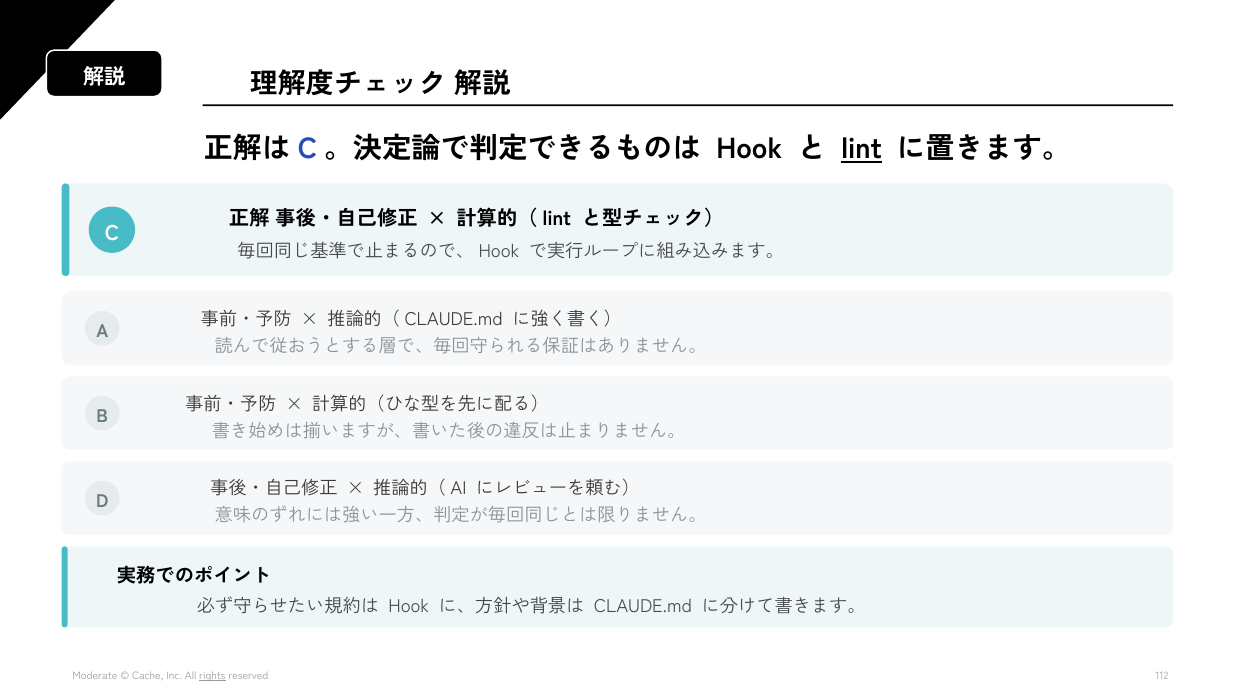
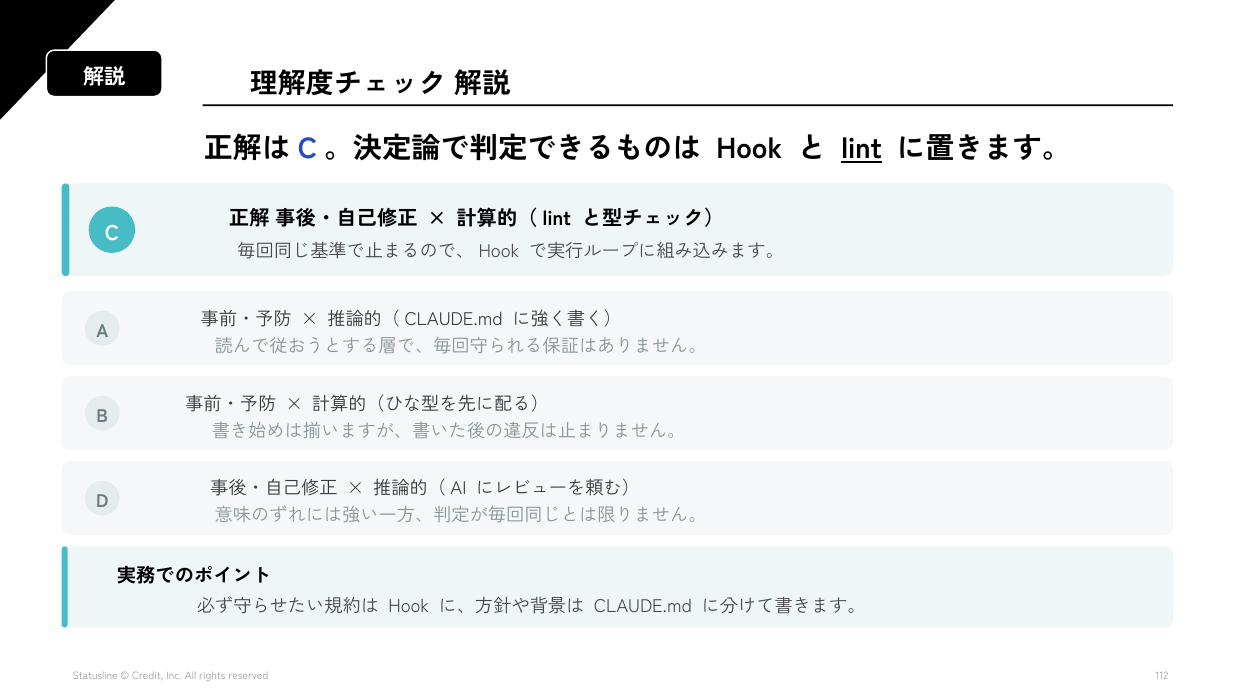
Moderate: Moderate -> Statusline
Cache: Cache -> Credit
rights underline: present -> none
